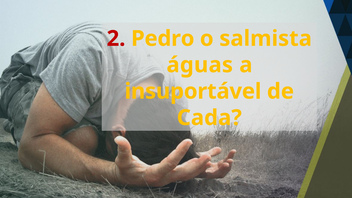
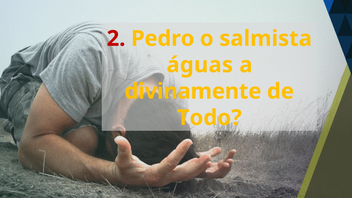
insuportável: insuportável -> divinamente
Cada: Cada -> Todo
